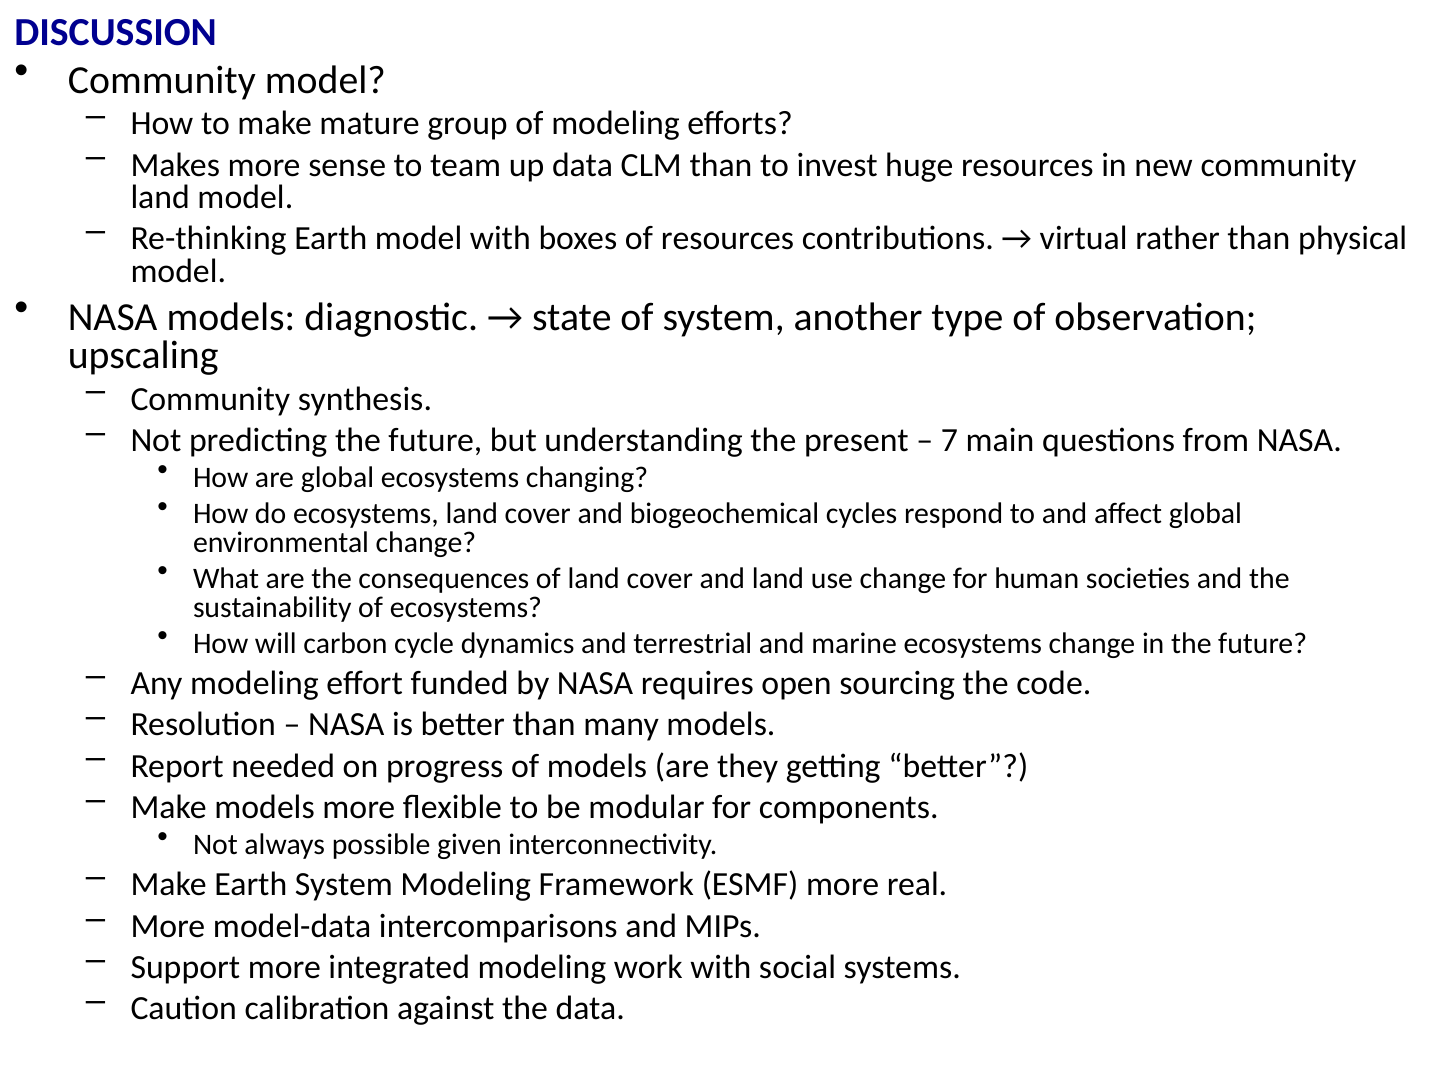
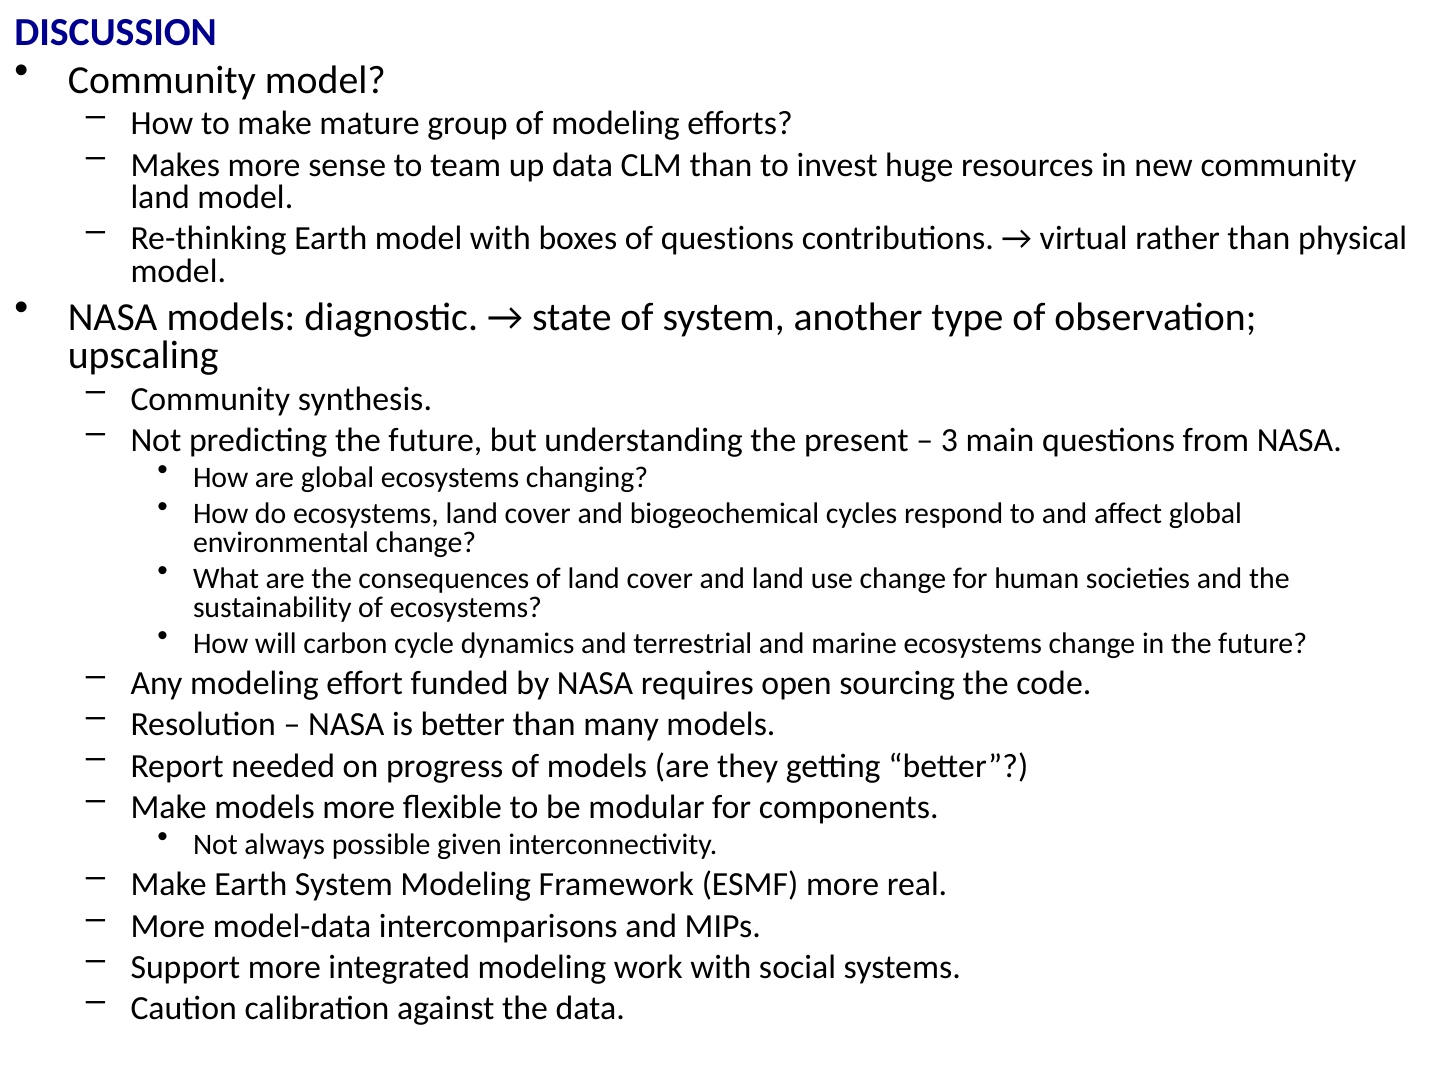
of resources: resources -> questions
7: 7 -> 3
